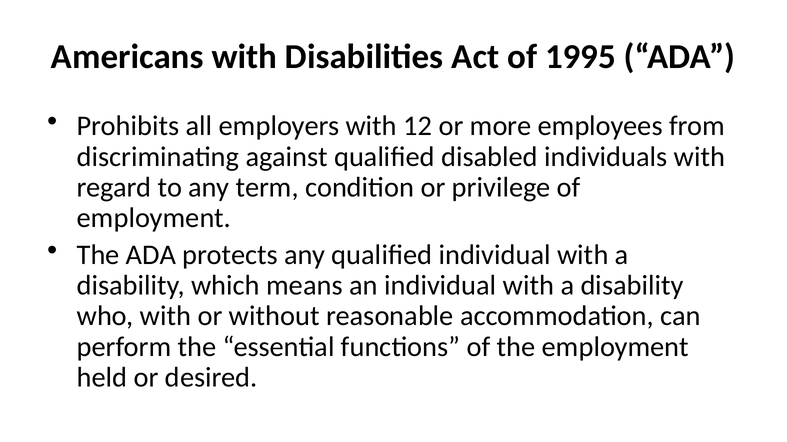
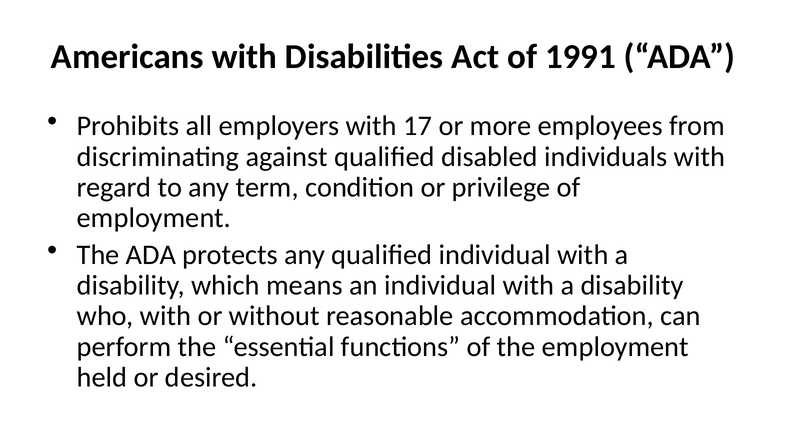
1995: 1995 -> 1991
12: 12 -> 17
